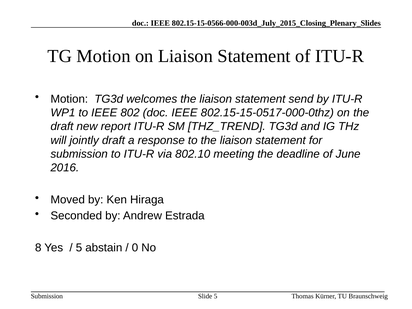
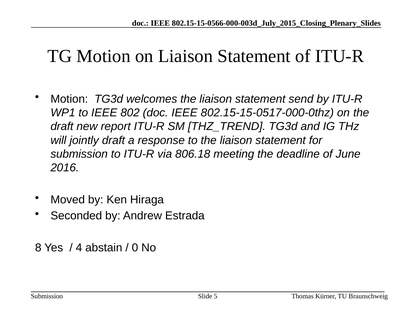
802.10: 802.10 -> 806.18
5 at (79, 248): 5 -> 4
